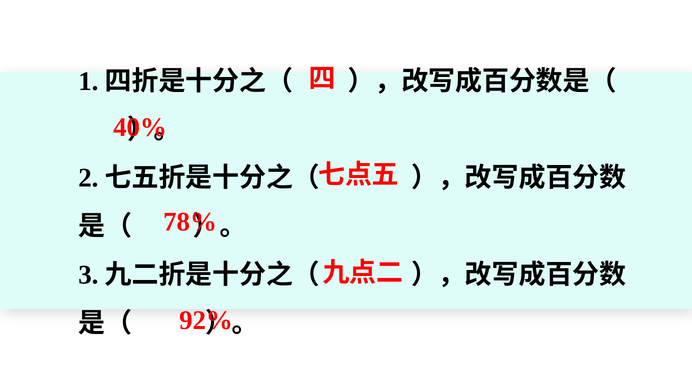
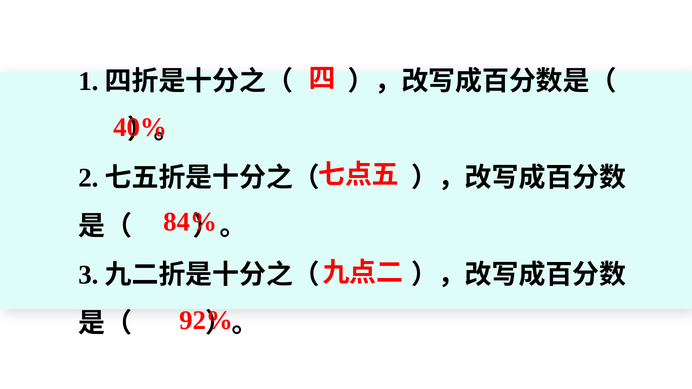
78%: 78% -> 84%
